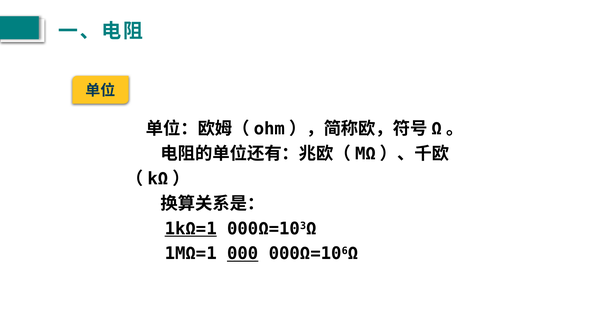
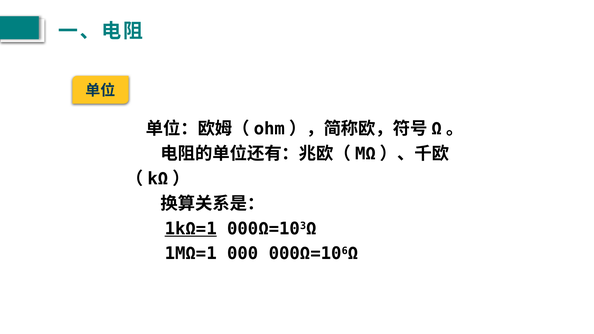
000 underline: present -> none
